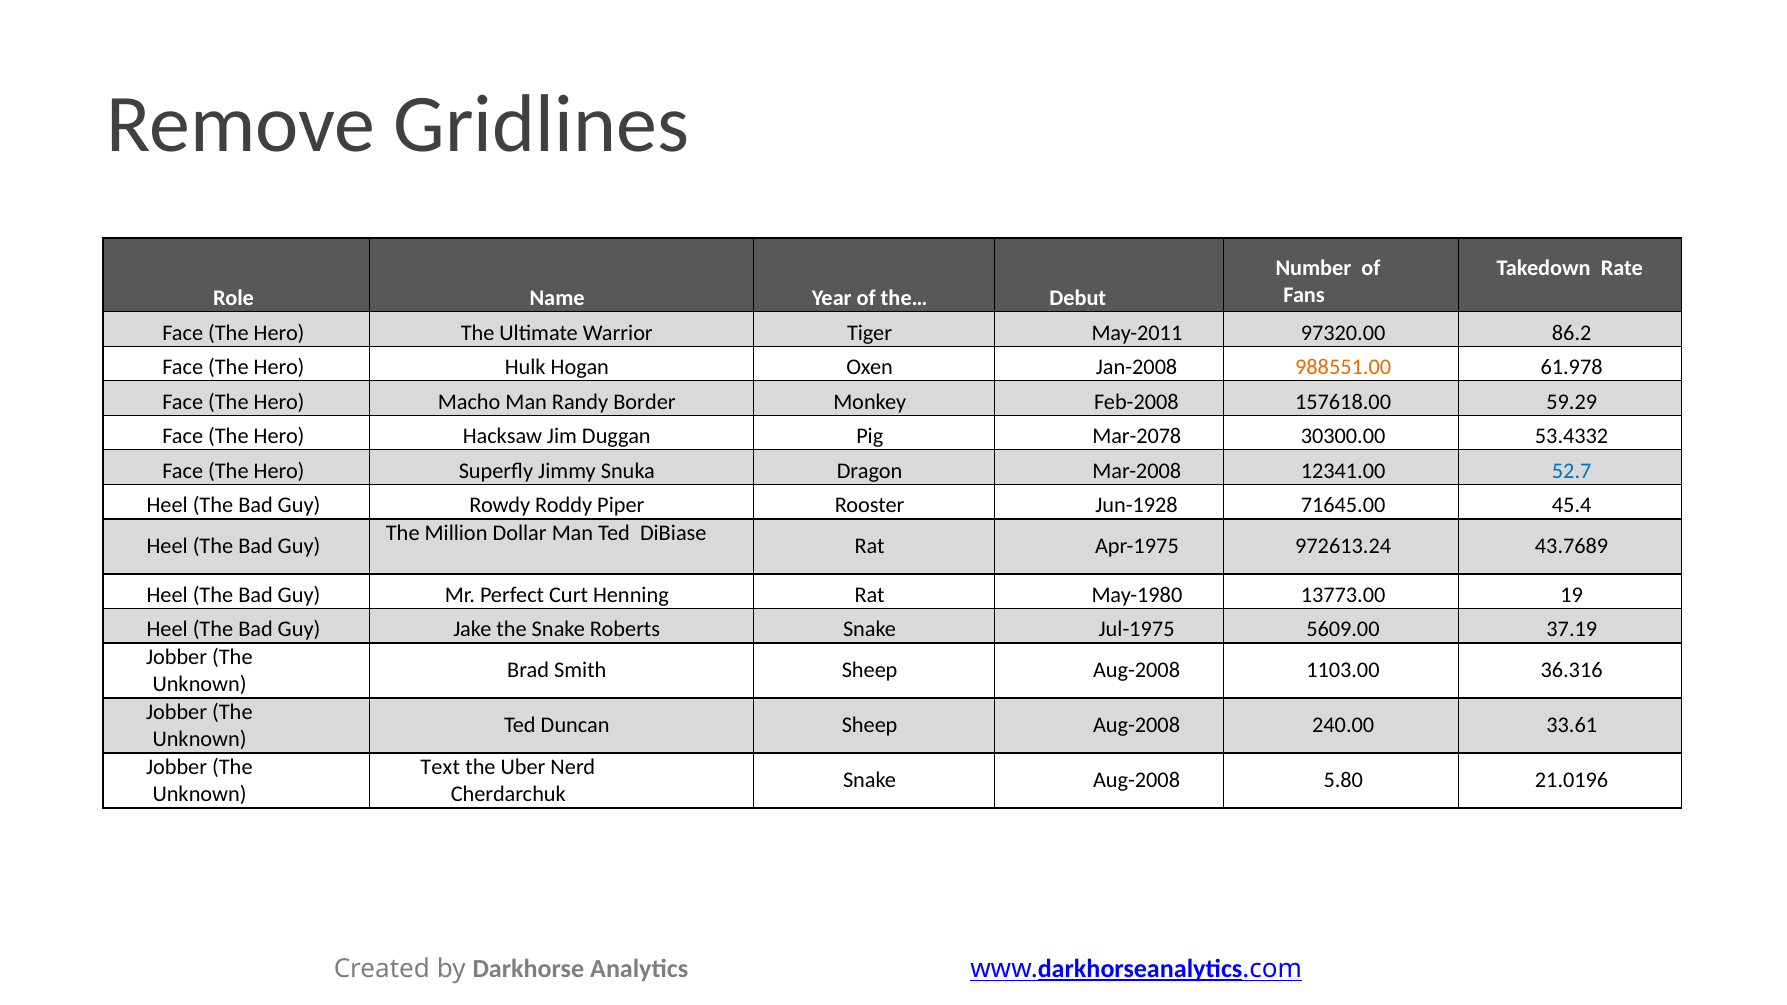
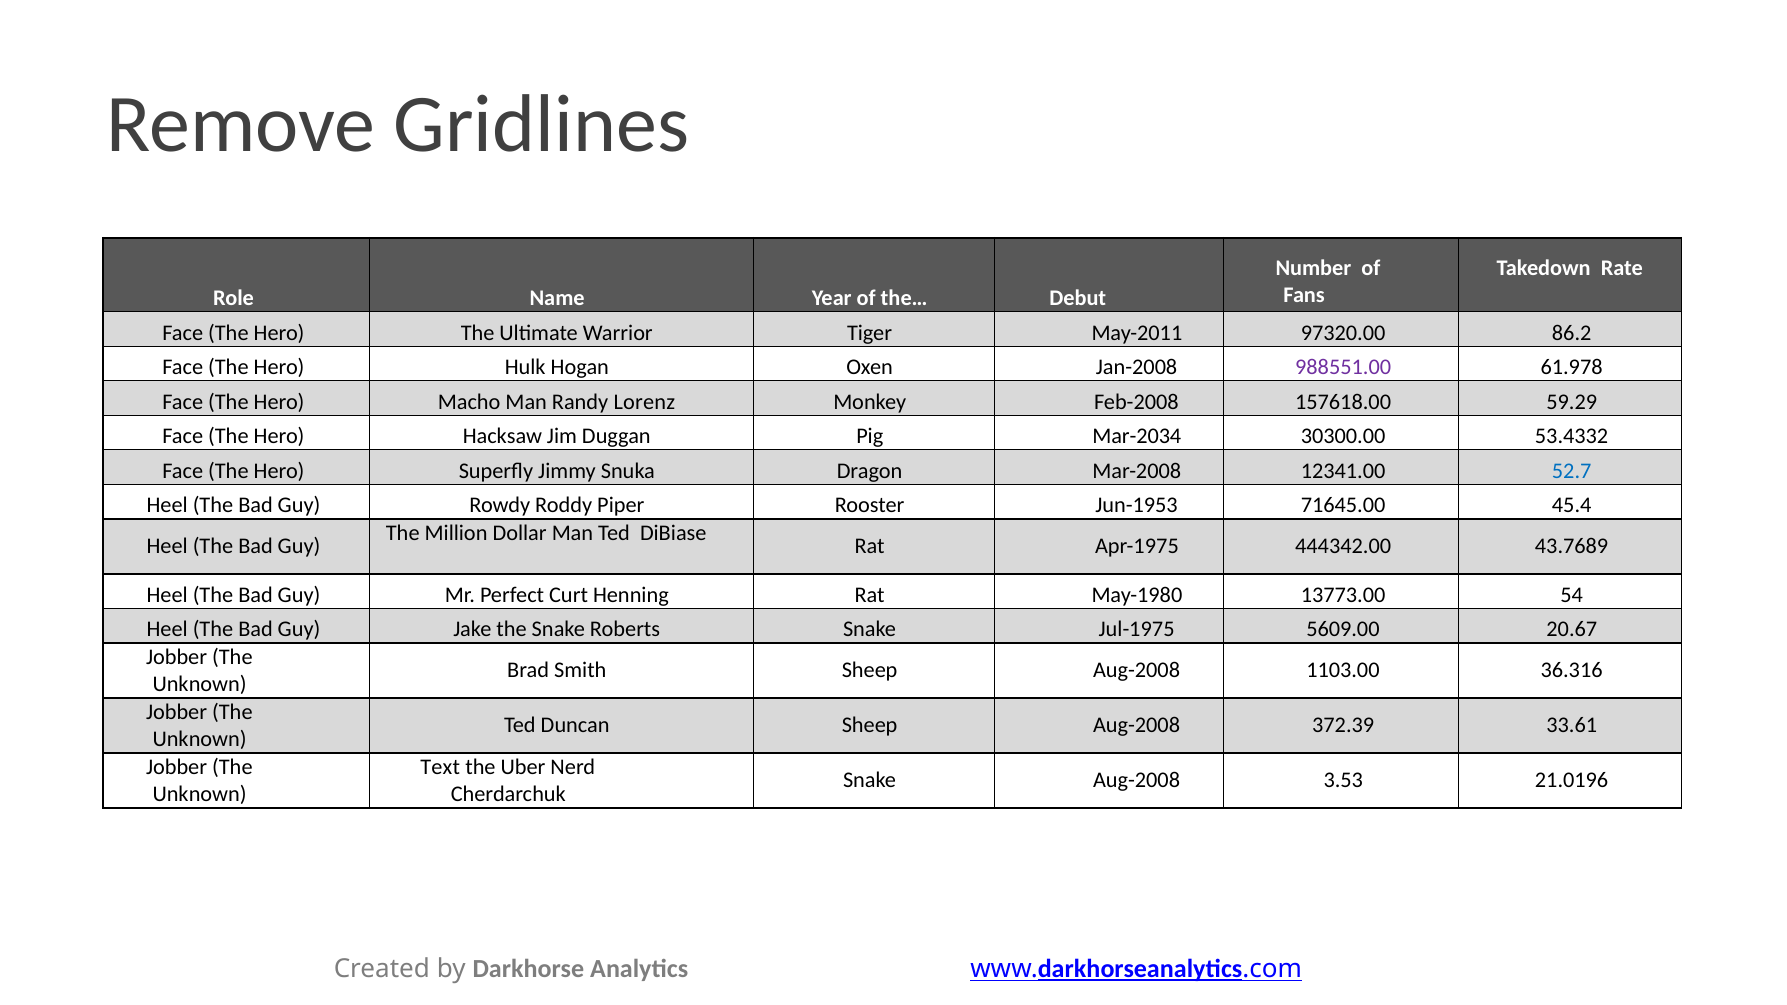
988551.00 colour: orange -> purple
Border: Border -> Lorenz
Mar-2078: Mar-2078 -> Mar-2034
Jun-1928: Jun-1928 -> Jun-1953
972613.24: 972613.24 -> 444342.00
19: 19 -> 54
37.19: 37.19 -> 20.67
240.00: 240.00 -> 372.39
5.80: 5.80 -> 3.53
